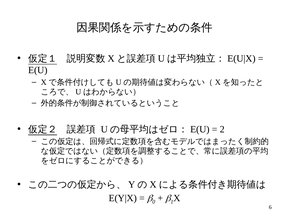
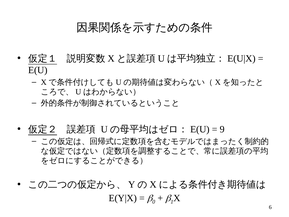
2: 2 -> 9
